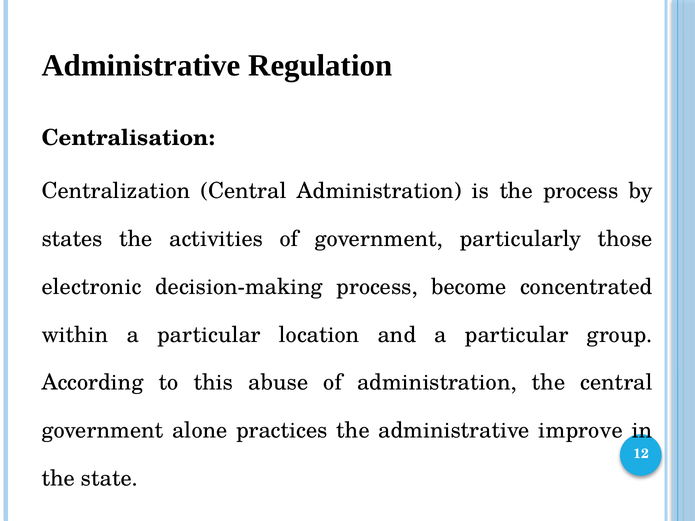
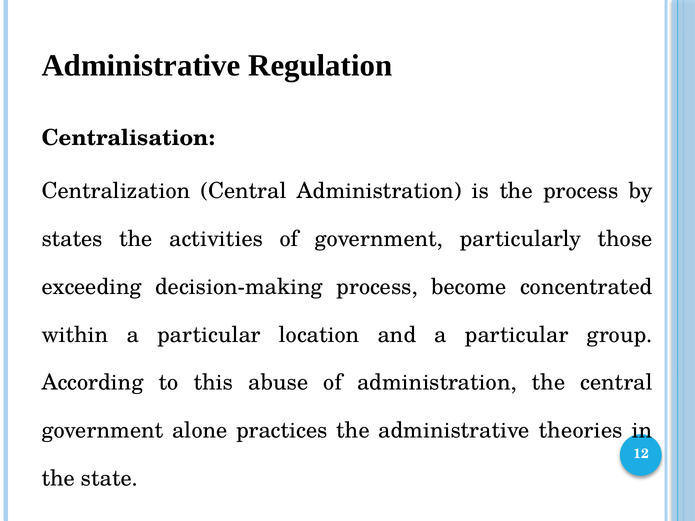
electronic: electronic -> exceeding
improve: improve -> theories
